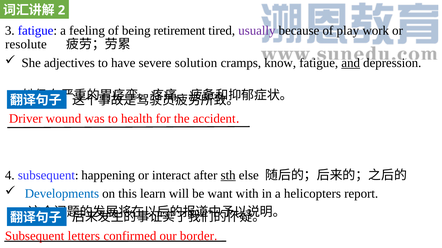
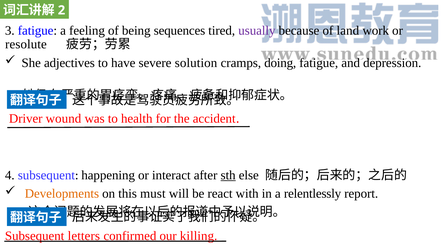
retirement: retirement -> sequences
play: play -> land
know: know -> doing
and underline: present -> none
Developments colour: blue -> orange
learn: learn -> must
want: want -> react
helicopters: helicopters -> relentlessly
border: border -> killing
